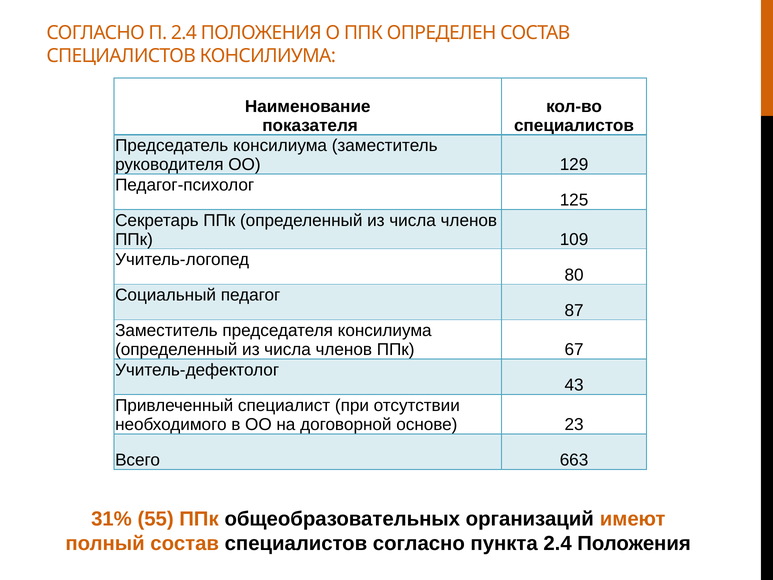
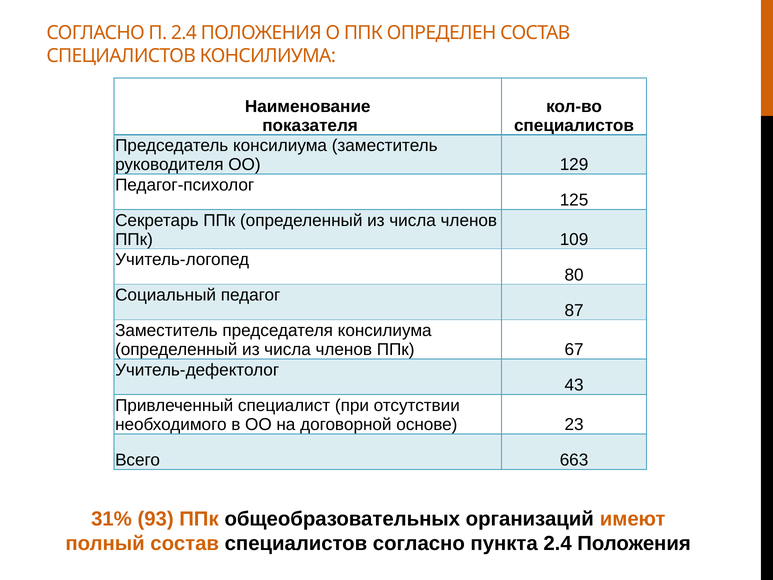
55: 55 -> 93
